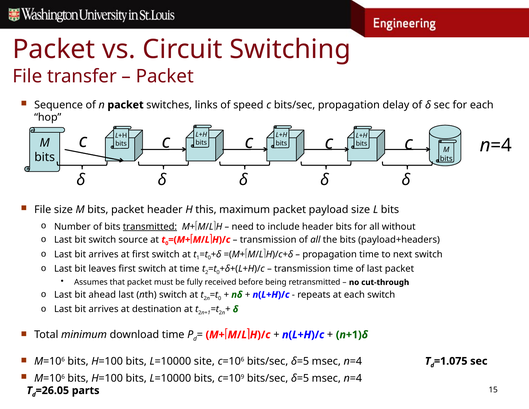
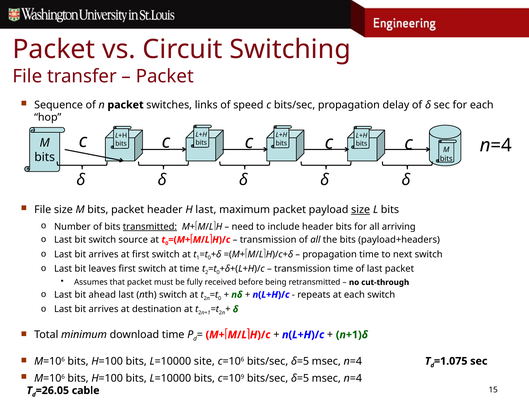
H this: this -> last
size at (361, 209) underline: none -> present
without: without -> arriving
parts: parts -> cable
